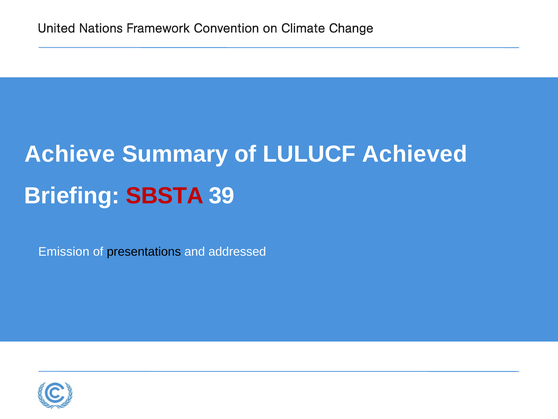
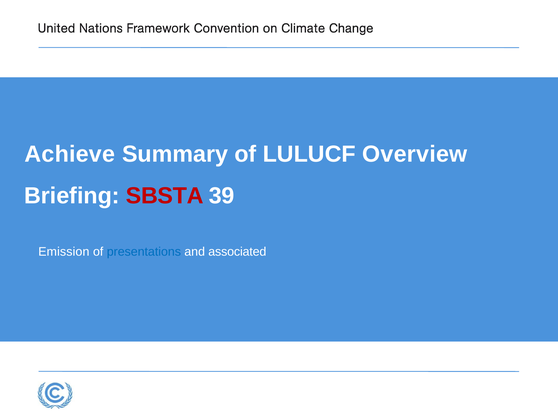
Achieved: Achieved -> Overview
presentations colour: black -> blue
addressed: addressed -> associated
